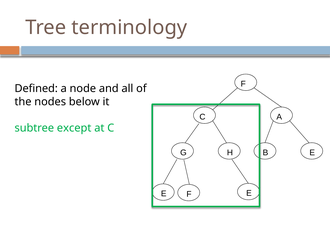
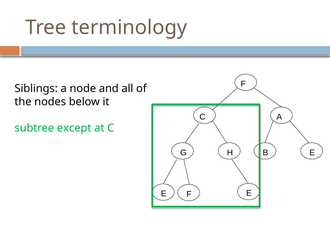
Defined: Defined -> Siblings
